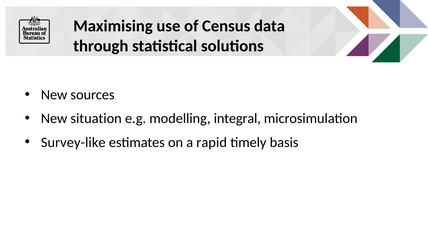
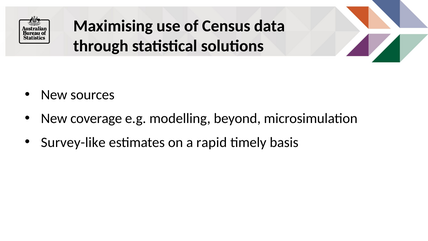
situation: situation -> coverage
integral: integral -> beyond
